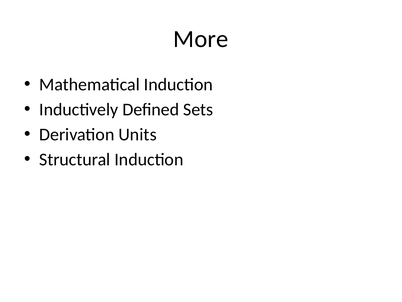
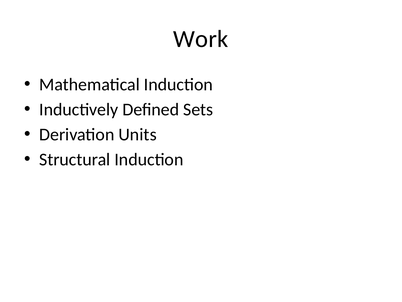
More: More -> Work
